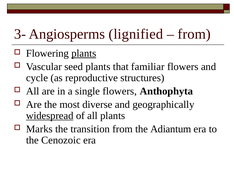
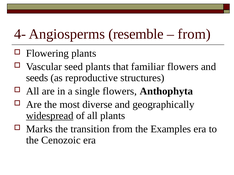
3-: 3- -> 4-
lignified: lignified -> resemble
plants at (84, 54) underline: present -> none
cycle: cycle -> seeds
Adiantum: Adiantum -> Examples
